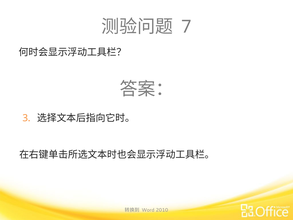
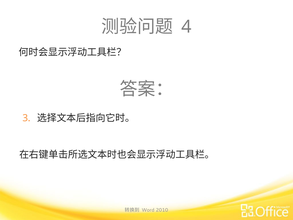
7: 7 -> 4
